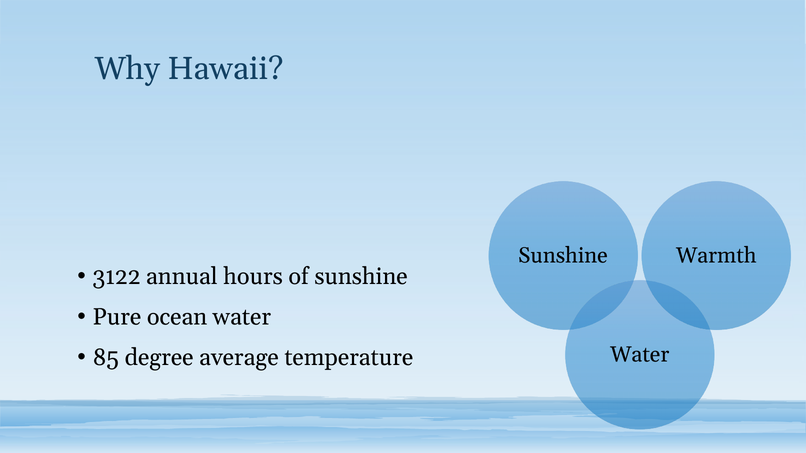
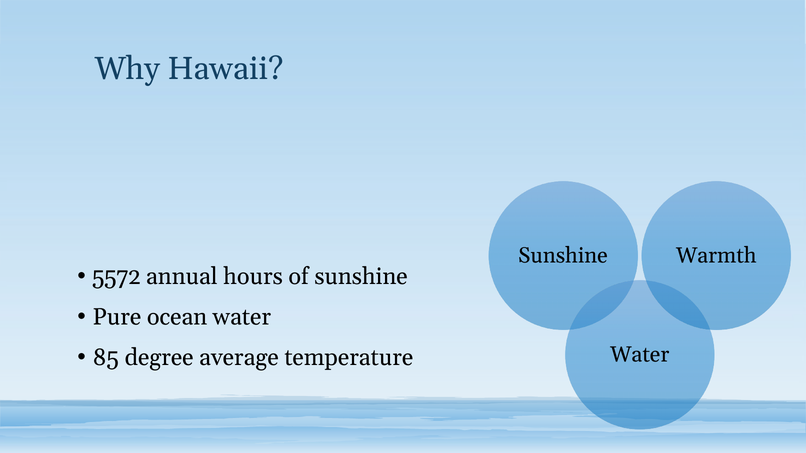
3122: 3122 -> 5572
